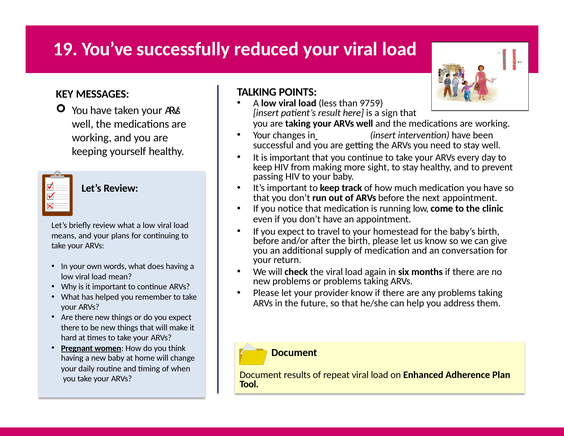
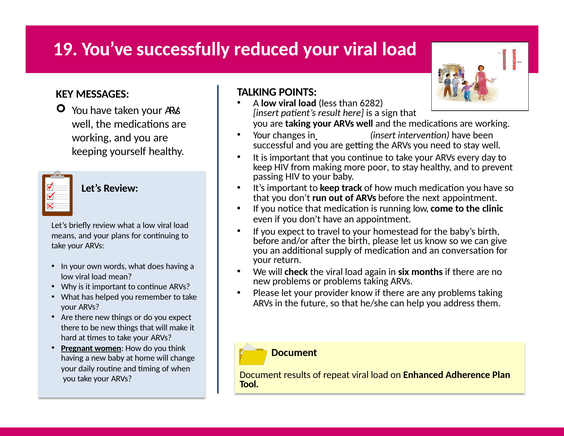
9759: 9759 -> 6282
sight: sight -> poor
